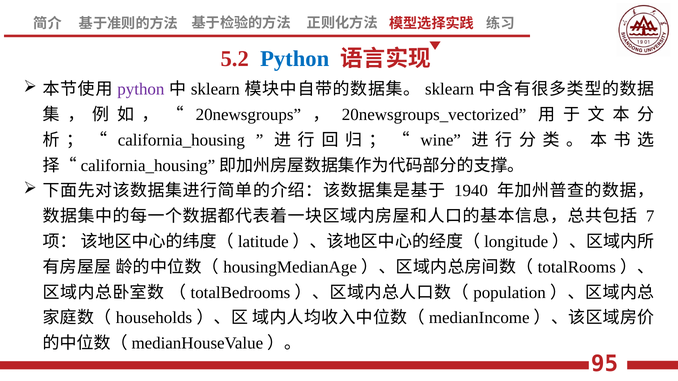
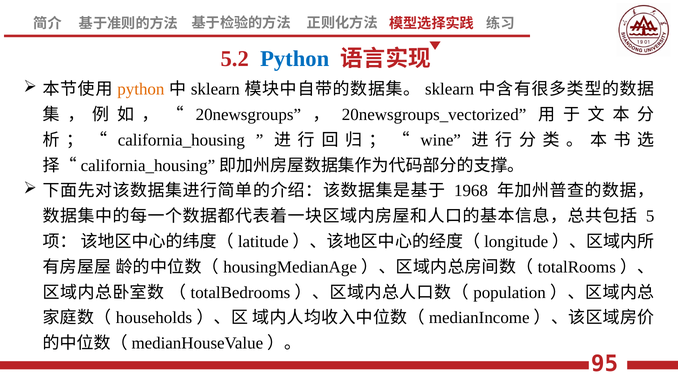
python at (141, 89) colour: purple -> orange
1940: 1940 -> 1968
7: 7 -> 5
